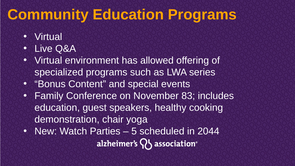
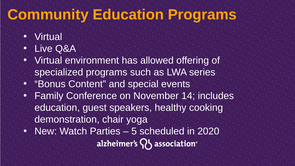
83: 83 -> 14
2044: 2044 -> 2020
